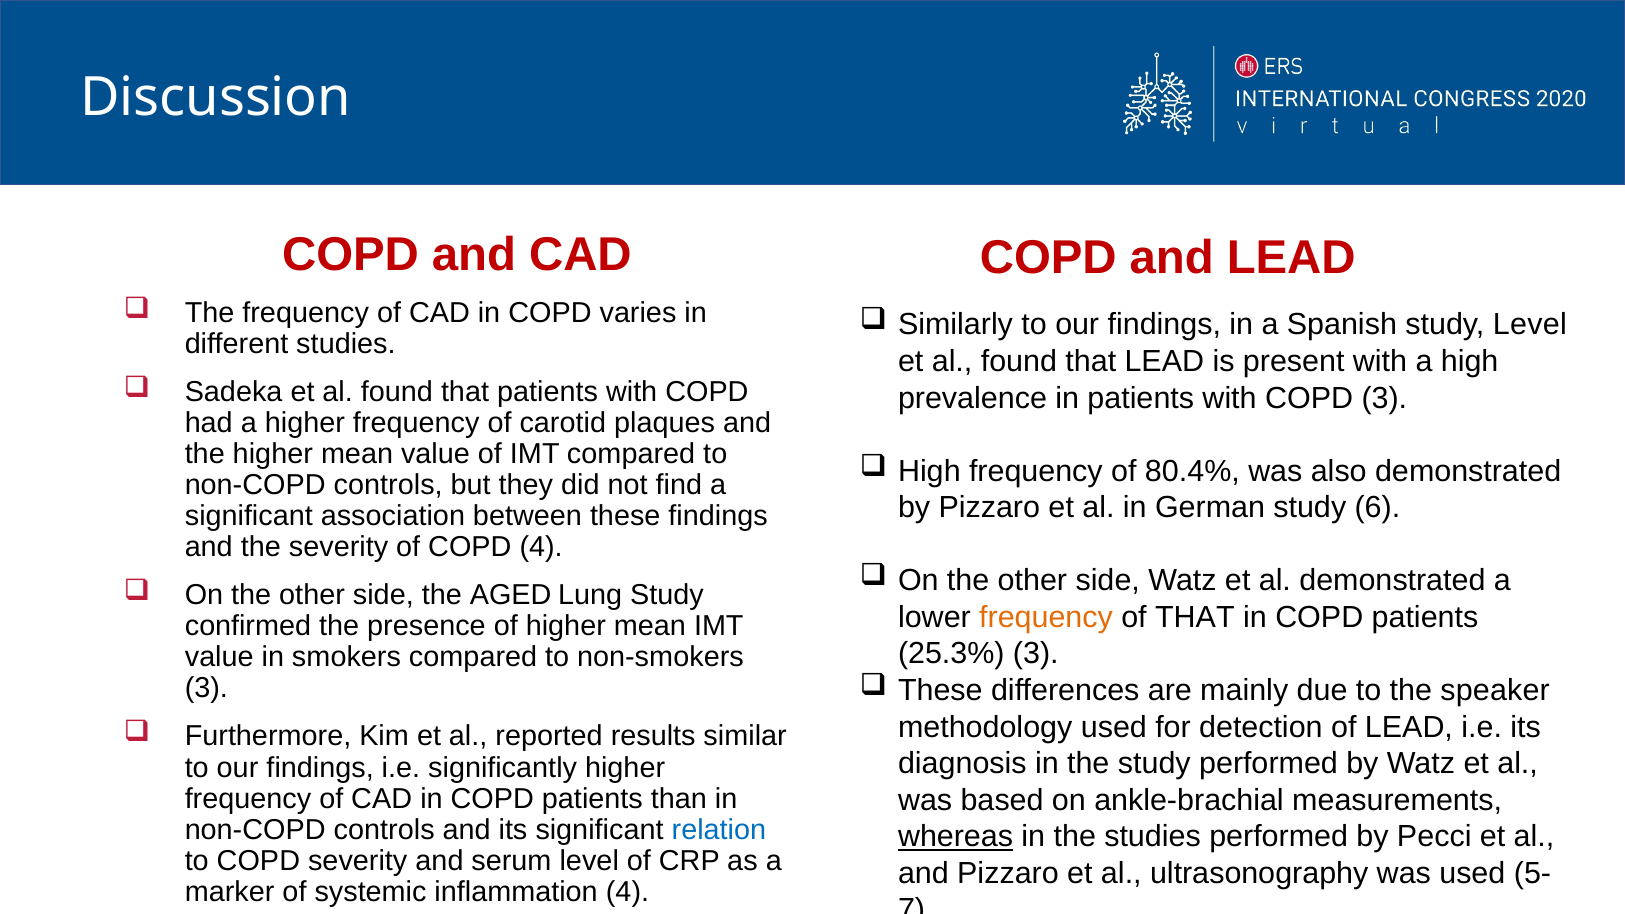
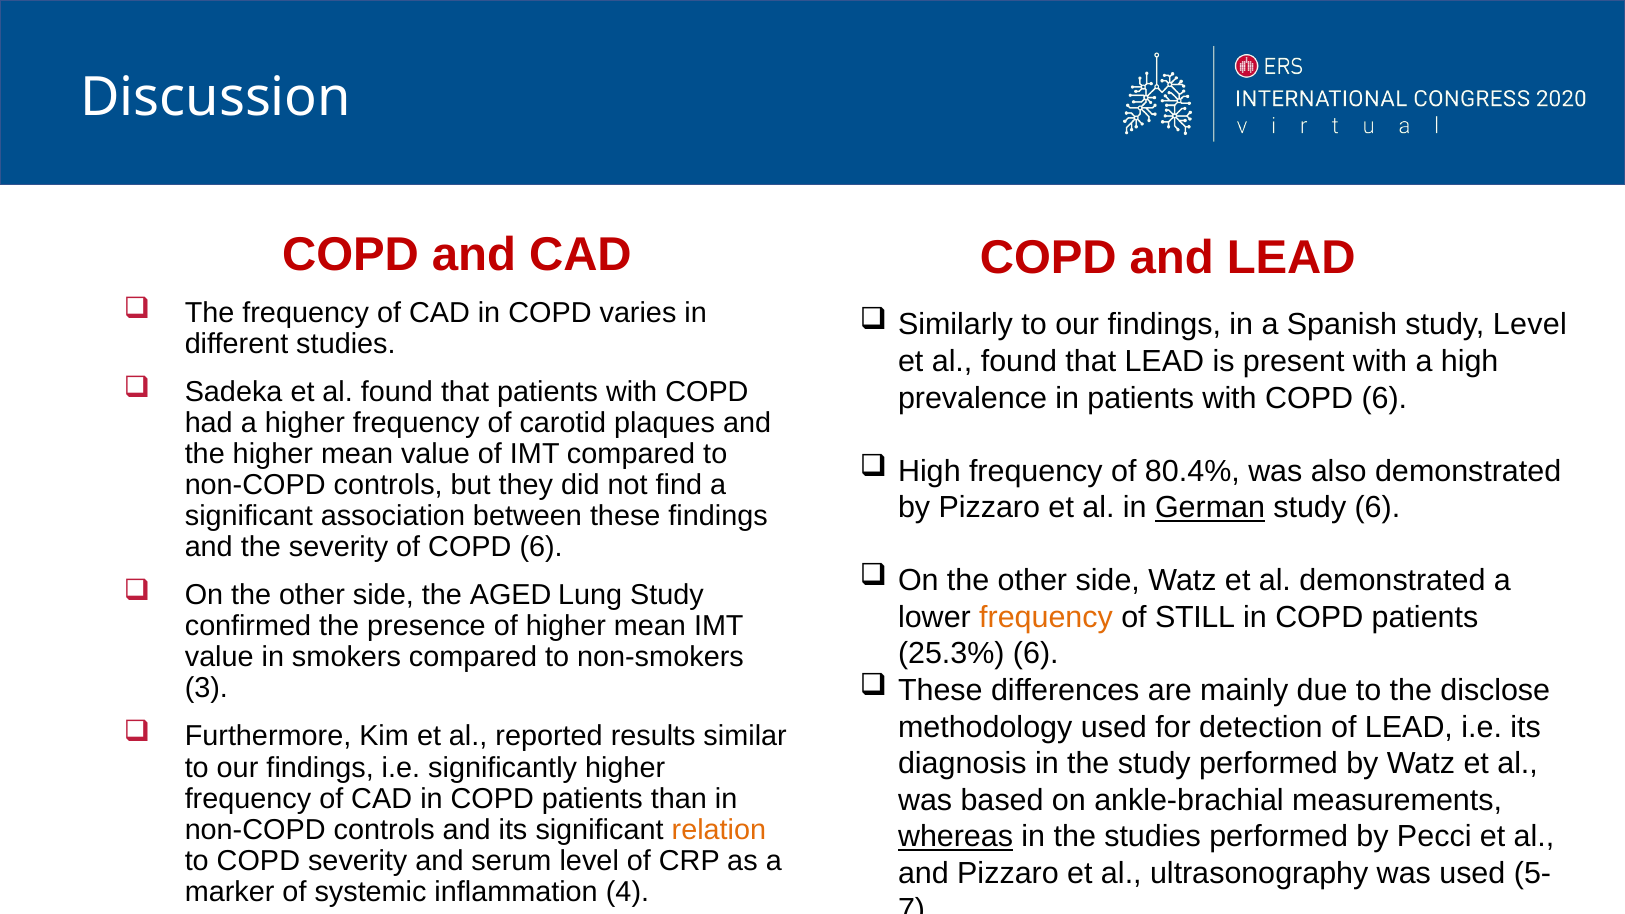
with COPD 3: 3 -> 6
German underline: none -> present
of COPD 4: 4 -> 6
of THAT: THAT -> STILL
25.3% 3: 3 -> 6
speaker: speaker -> disclose
relation colour: blue -> orange
